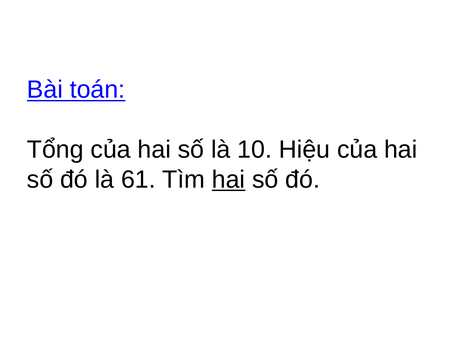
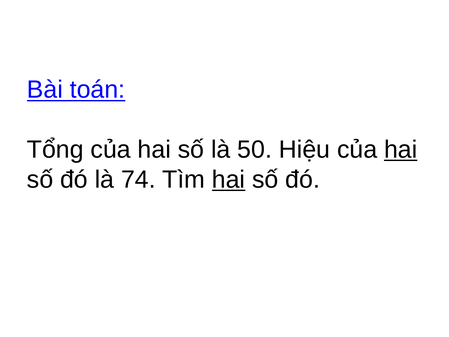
10: 10 -> 50
hai at (401, 150) underline: none -> present
61: 61 -> 74
